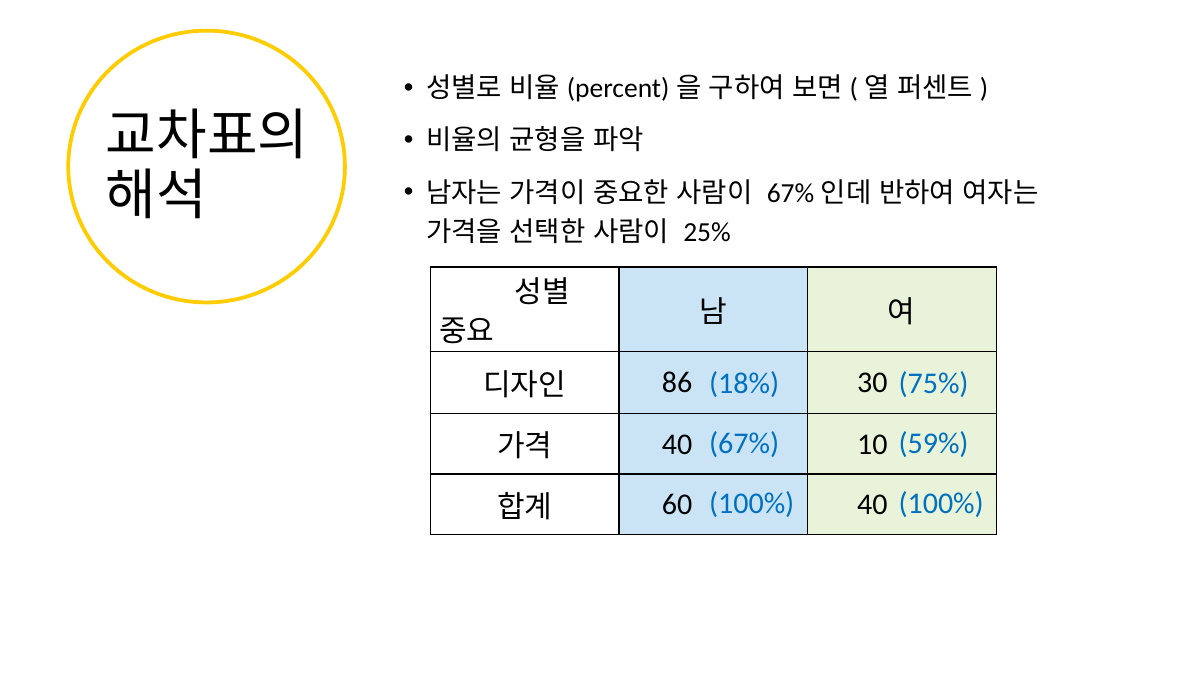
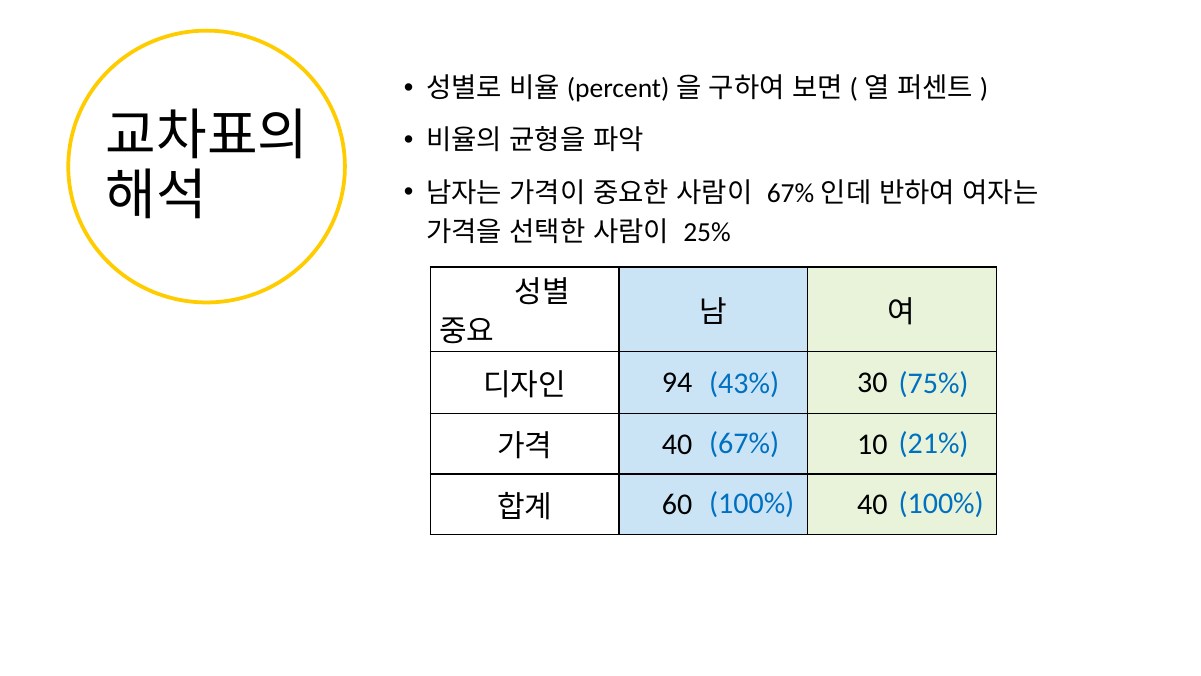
18%: 18% -> 43%
86: 86 -> 94
59%: 59% -> 21%
